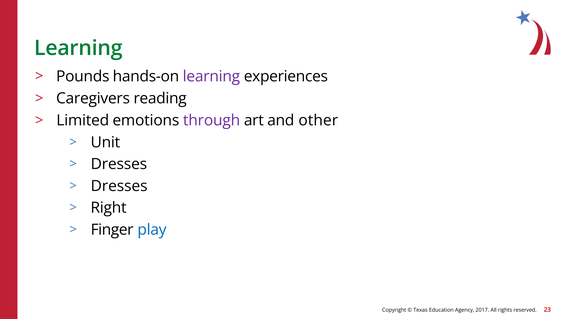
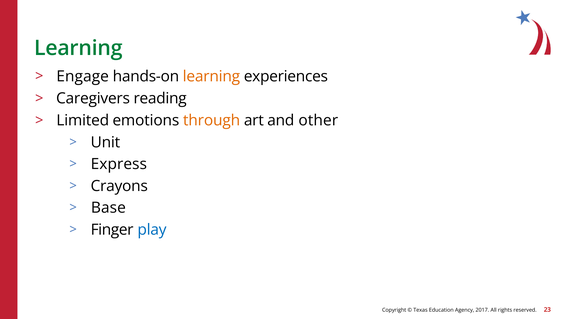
Pounds: Pounds -> Engage
learning at (211, 76) colour: purple -> orange
through colour: purple -> orange
Dresses at (119, 165): Dresses -> Express
Dresses at (119, 186): Dresses -> Crayons
Right: Right -> Base
